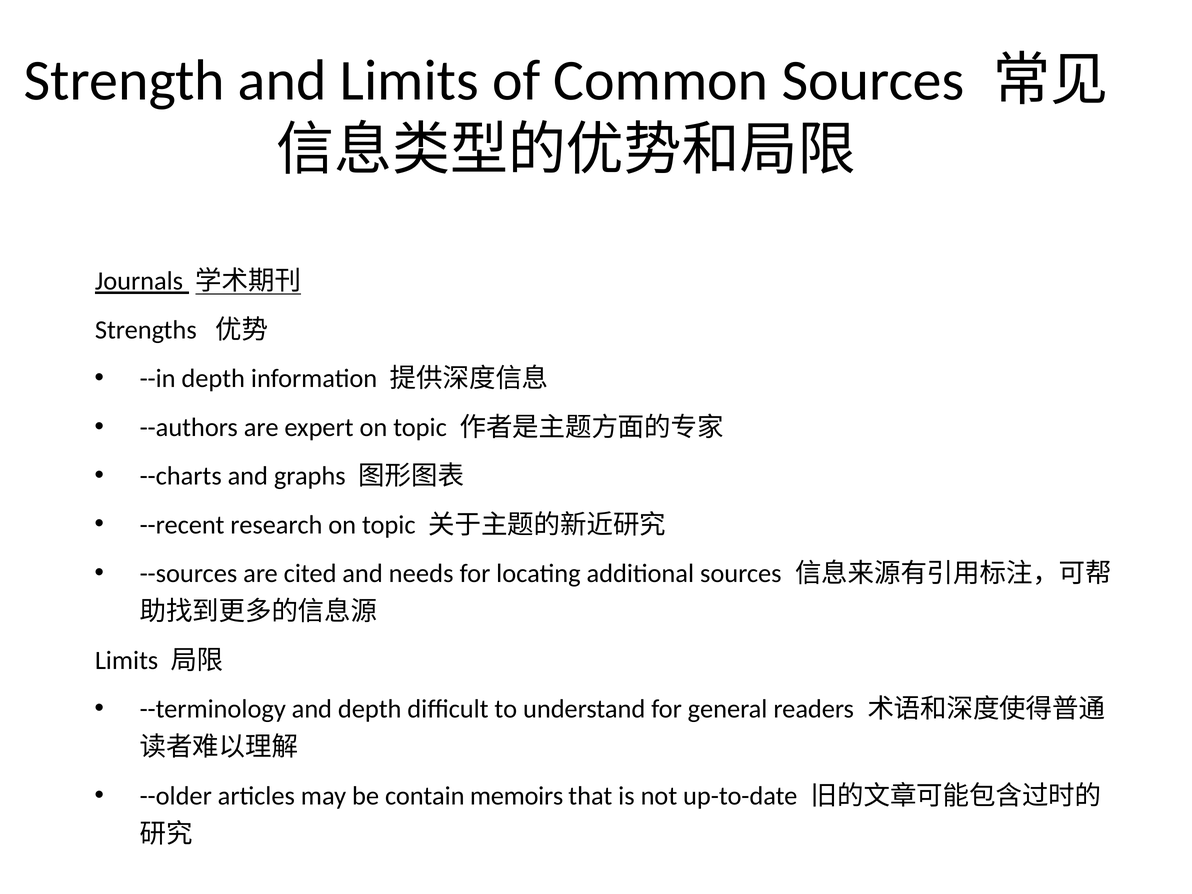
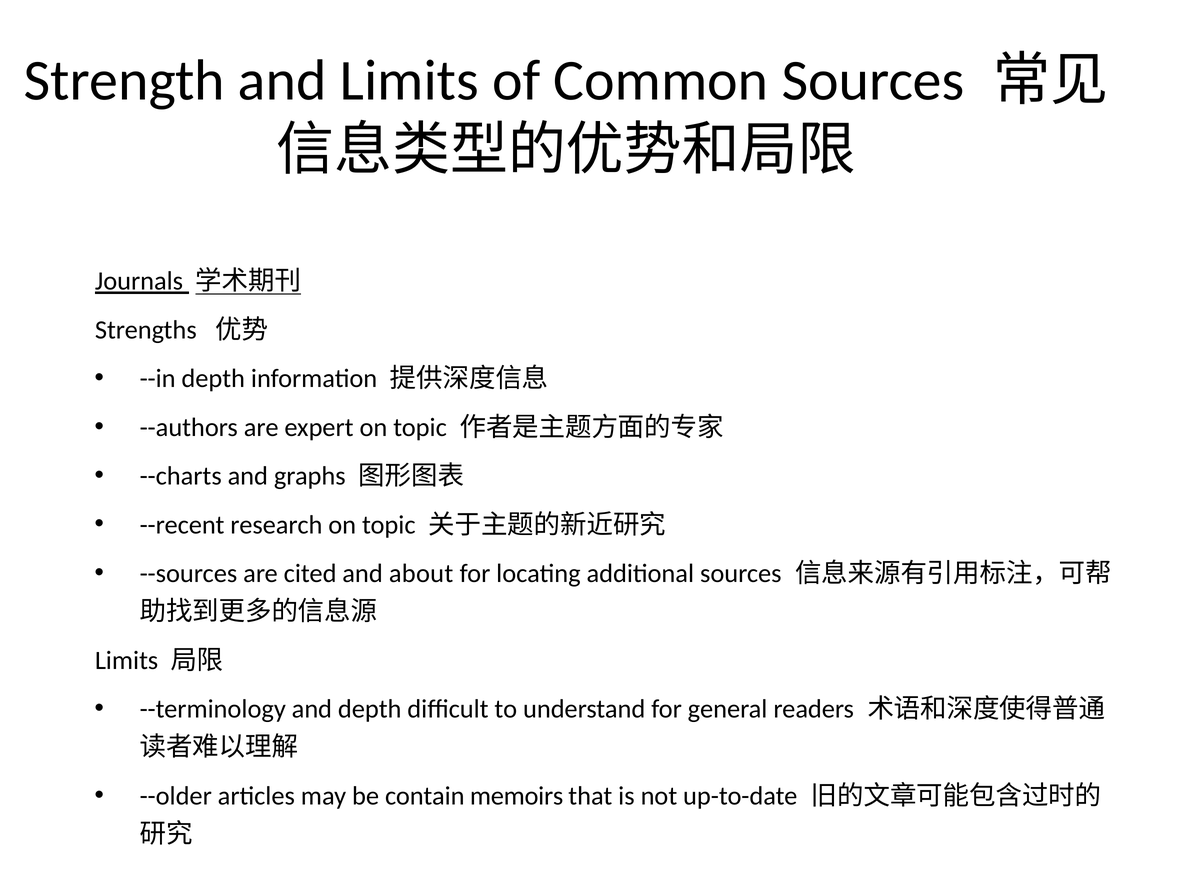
needs: needs -> about
